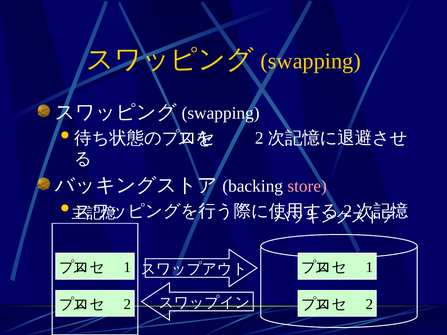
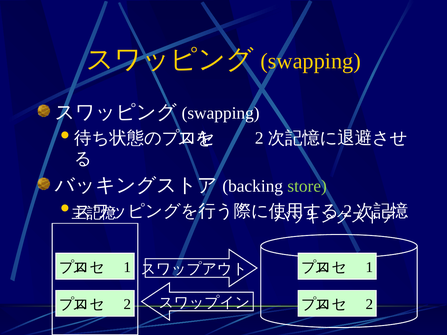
store colour: pink -> light green
